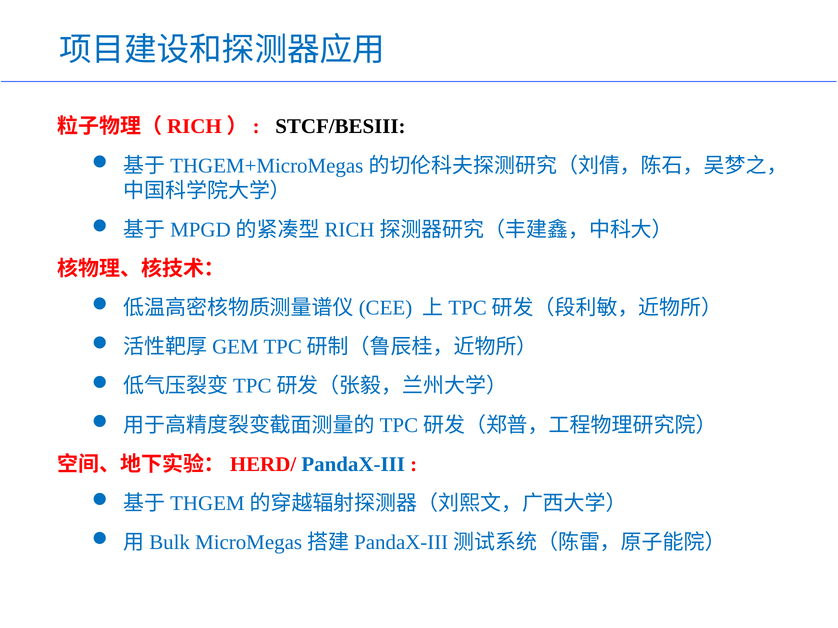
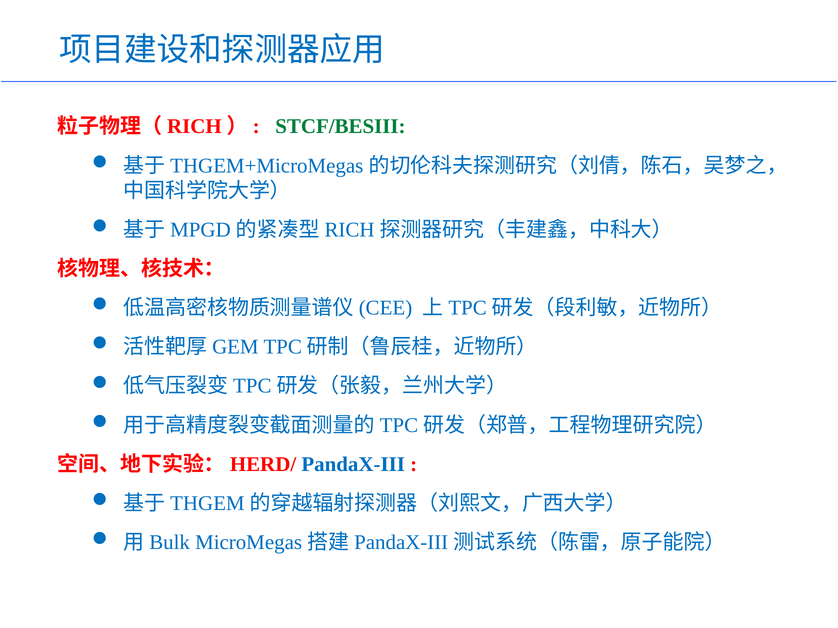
STCF/BESIII colour: black -> green
